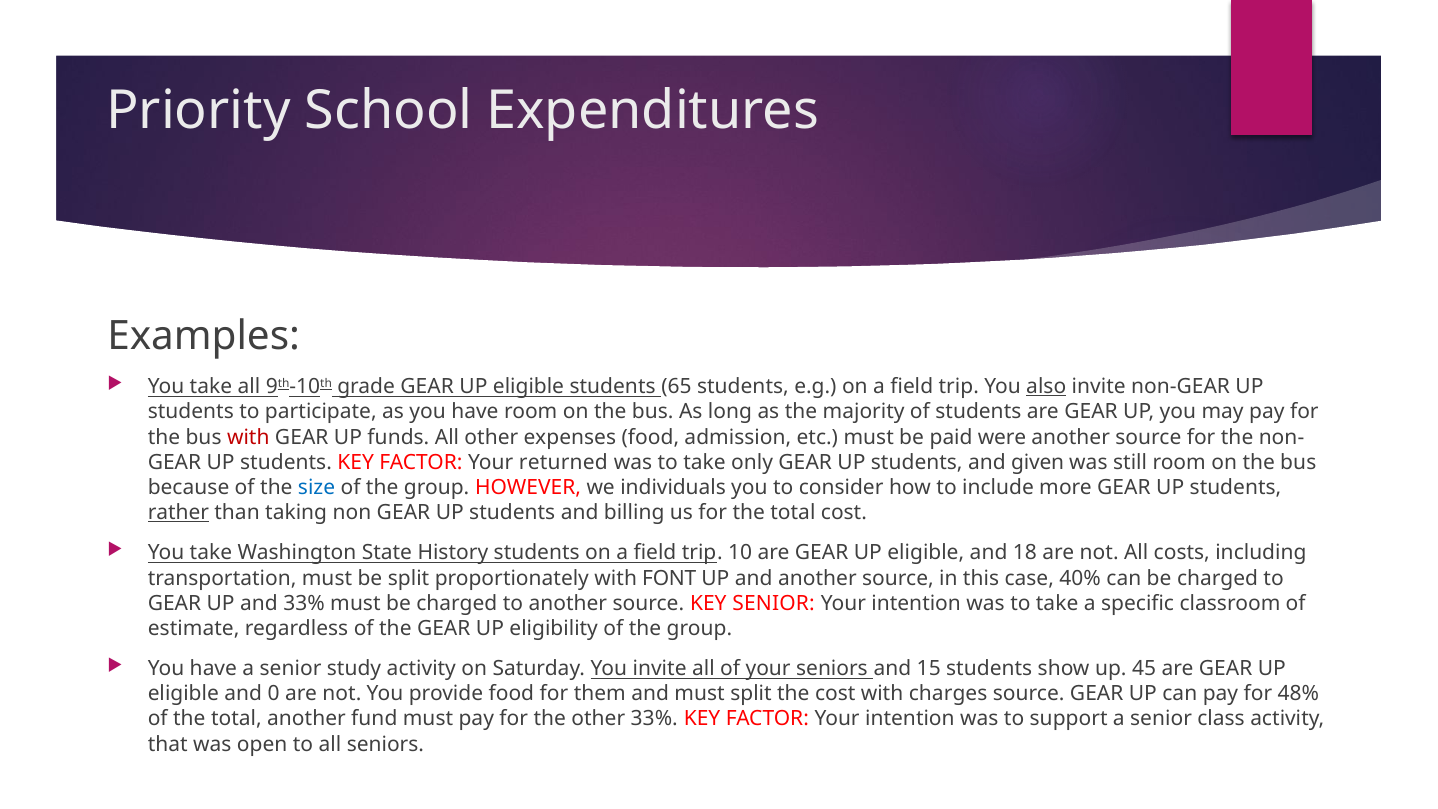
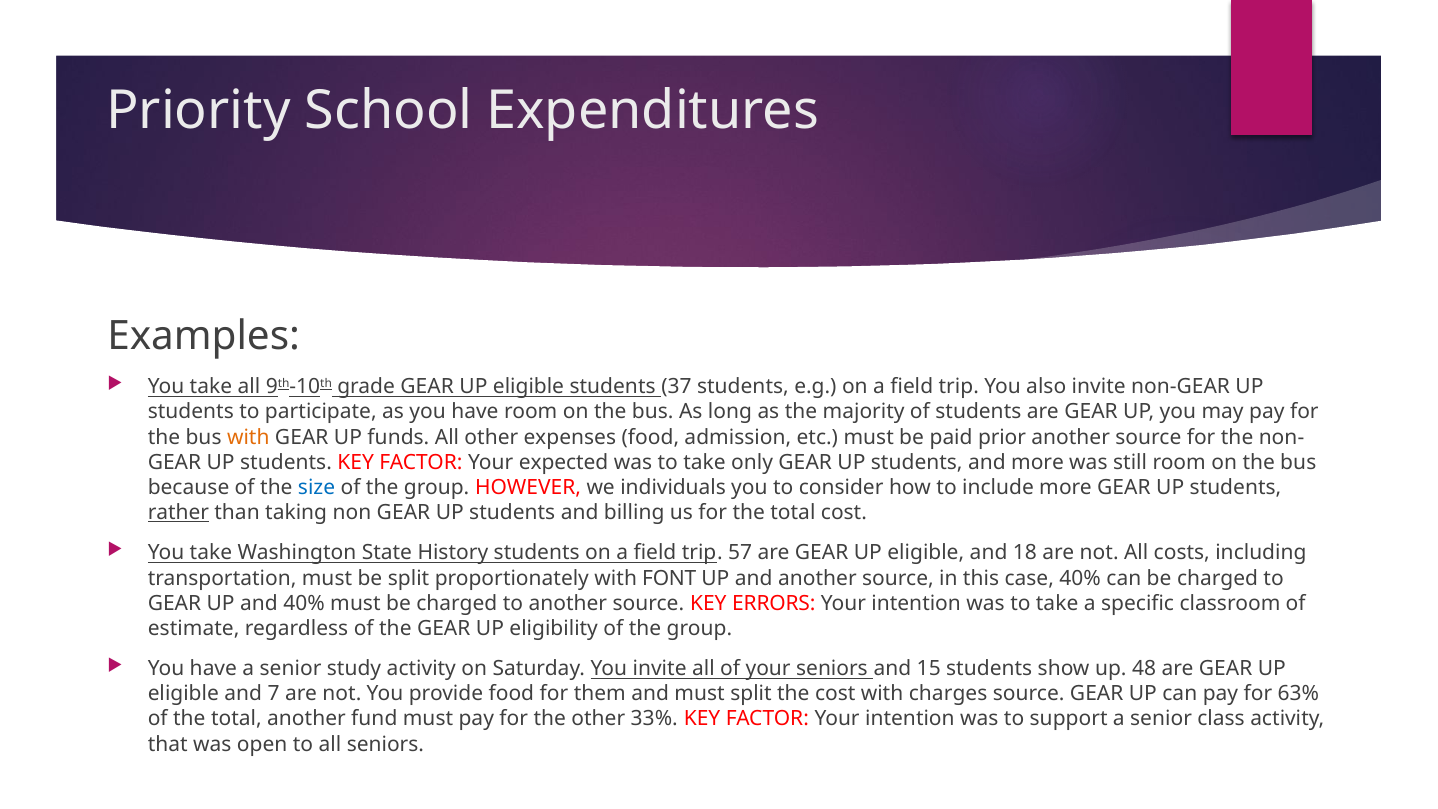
65: 65 -> 37
also underline: present -> none
with at (248, 437) colour: red -> orange
were: were -> prior
returned: returned -> expected
and given: given -> more
10: 10 -> 57
and 33%: 33% -> 40%
KEY SENIOR: SENIOR -> ERRORS
45: 45 -> 48
0: 0 -> 7
48%: 48% -> 63%
